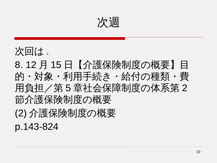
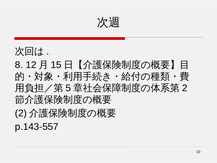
p.143-824: p.143-824 -> p.143-557
